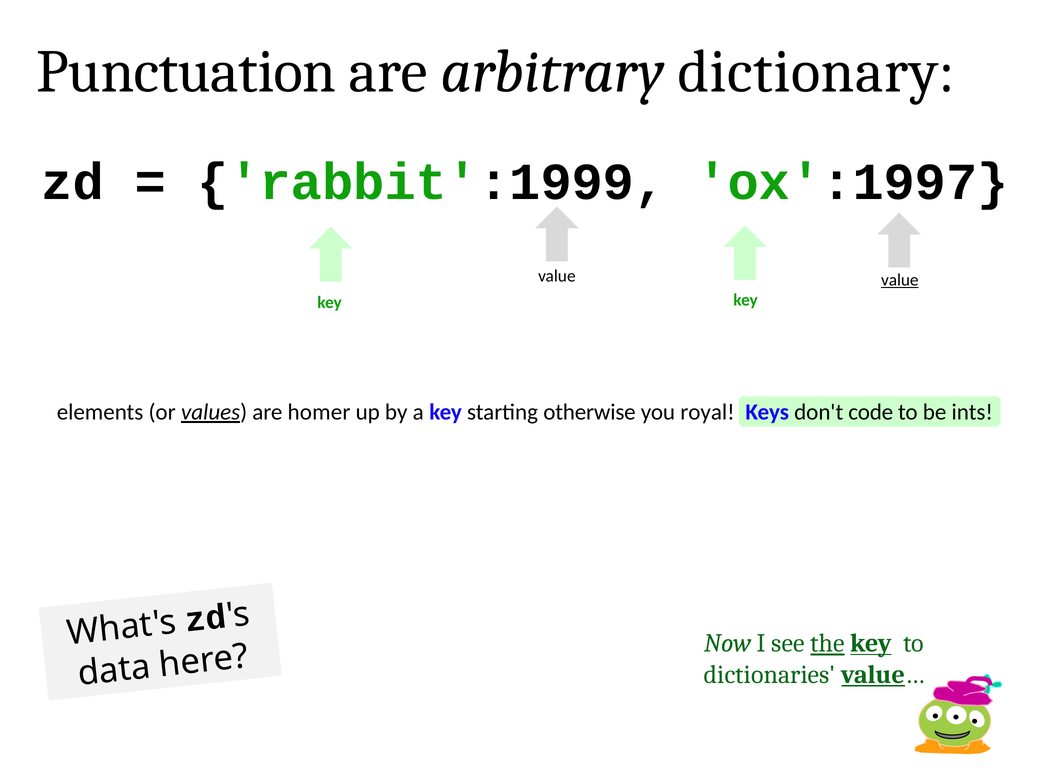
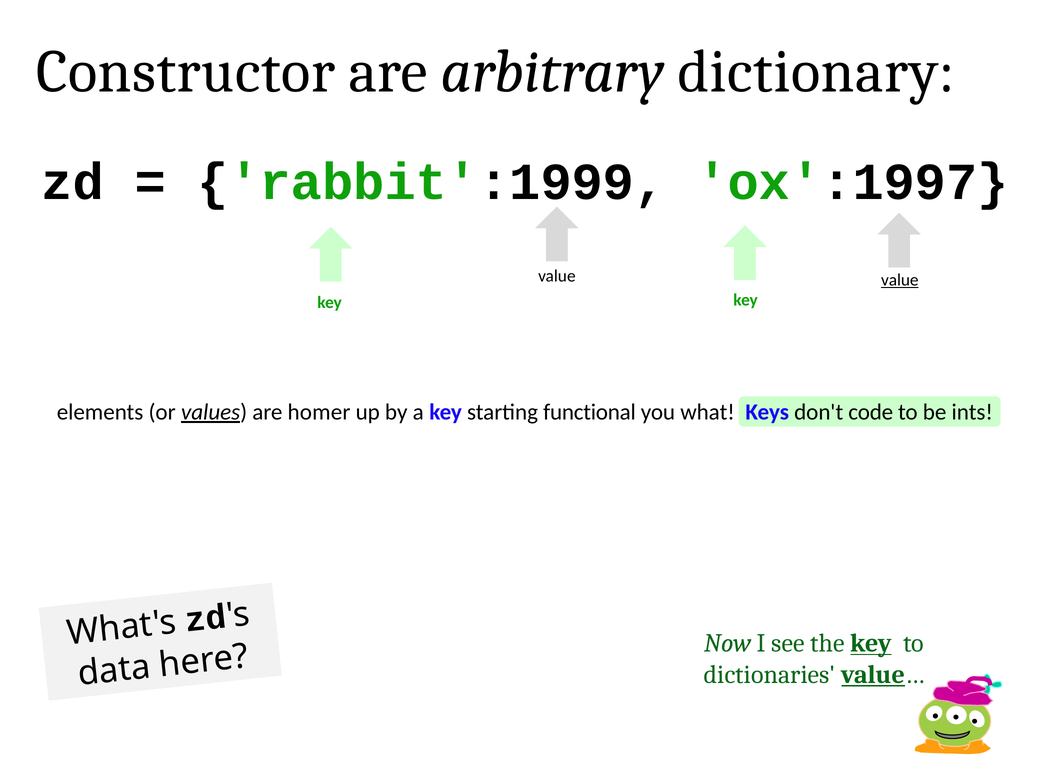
Punctuation: Punctuation -> Constructor
otherwise: otherwise -> functional
royal: royal -> what
the underline: present -> none
